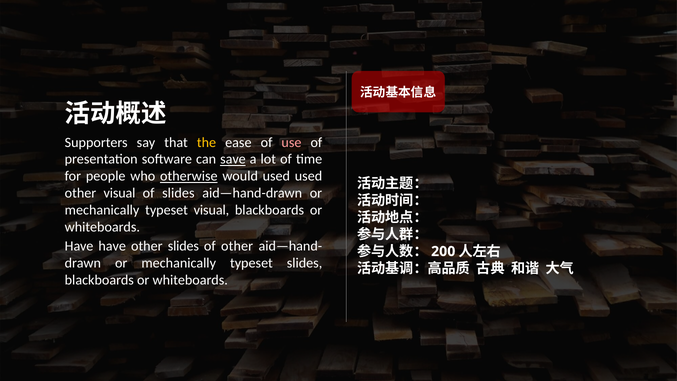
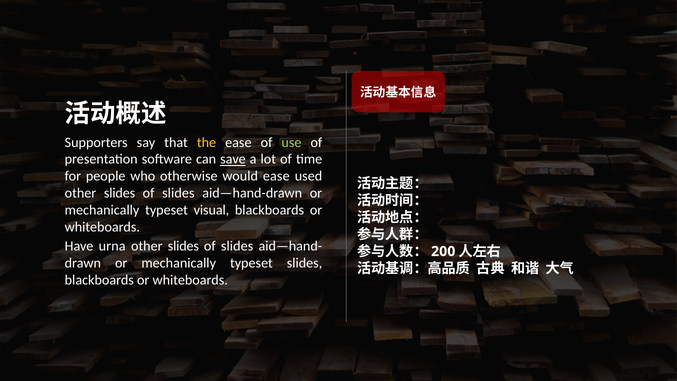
use colour: pink -> light green
otherwise underline: present -> none
would used: used -> ease
visual at (120, 193): visual -> slides
Have have: have -> urna
other at (237, 246): other -> slides
